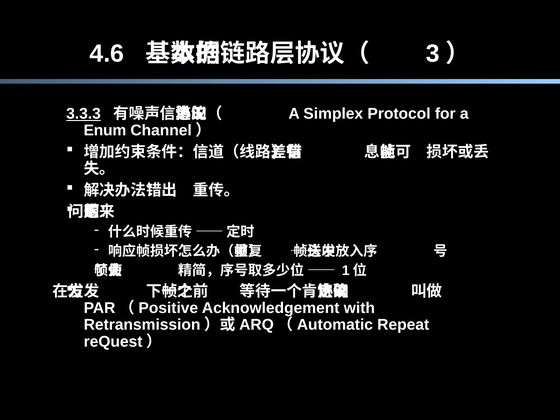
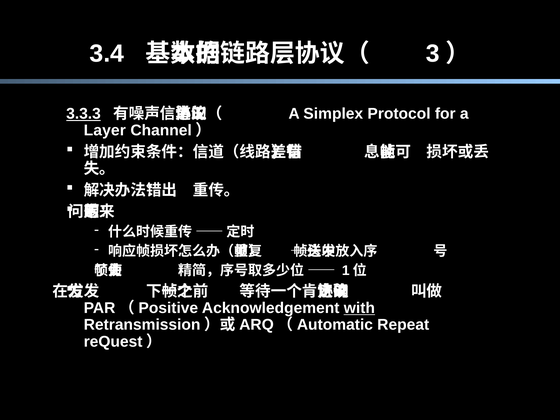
4.6: 4.6 -> 3.4
Enum: Enum -> Layer
with underline: none -> present
